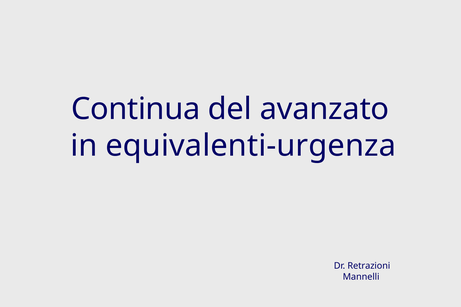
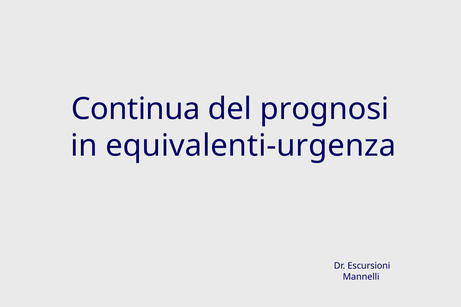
avanzato: avanzato -> prognosi
Retrazioni: Retrazioni -> Escursioni
